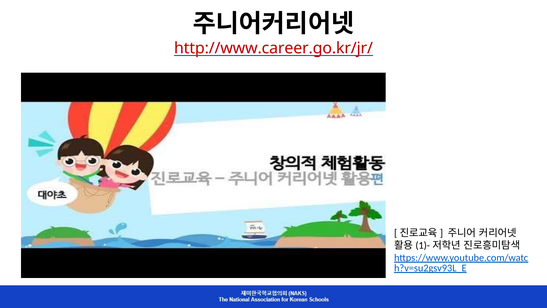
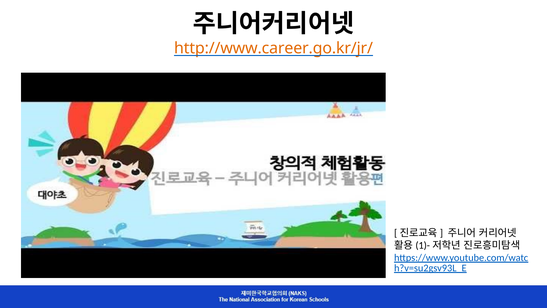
http://www.career.go.kr/jr/ colour: red -> orange
